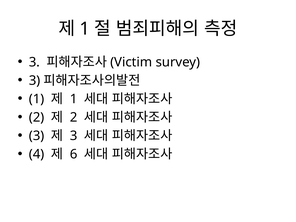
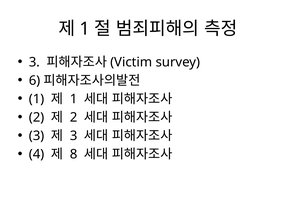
3 at (35, 81): 3 -> 6
6: 6 -> 8
